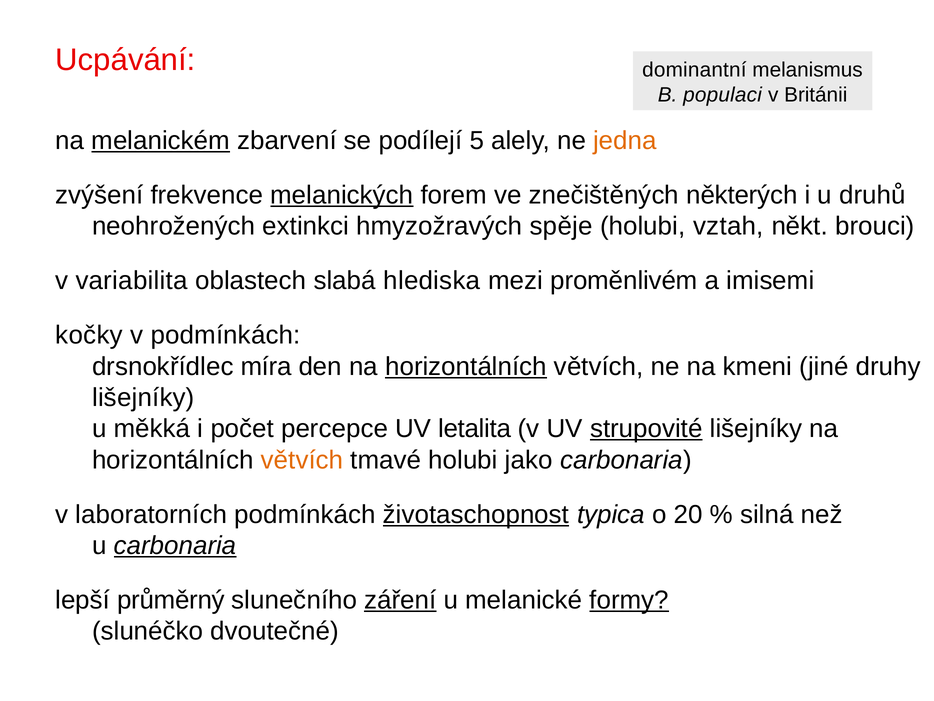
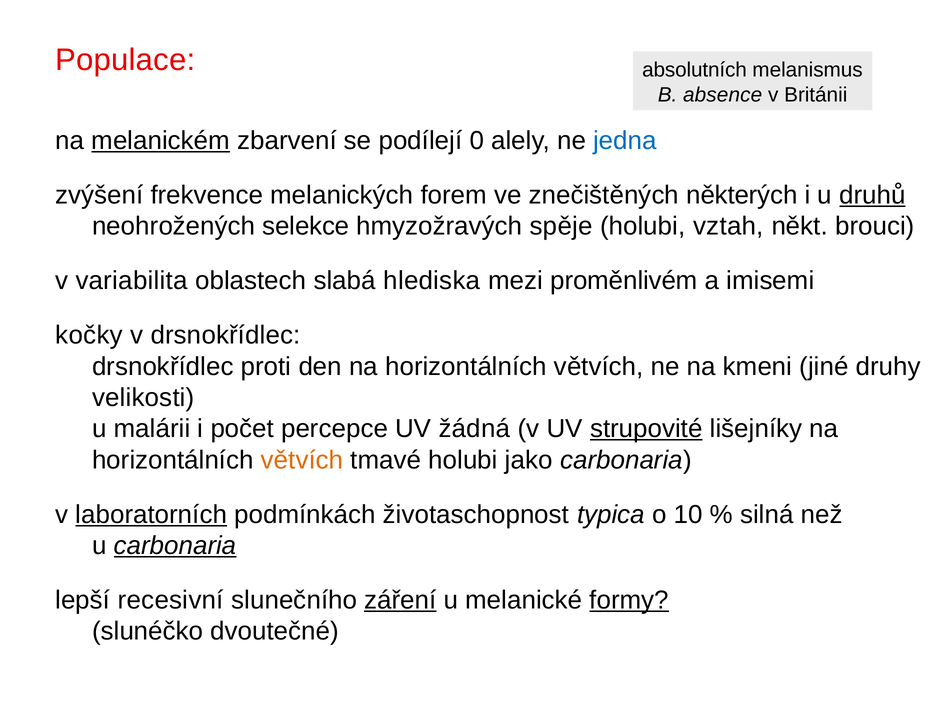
Ucpávání: Ucpávání -> Populace
dominantní: dominantní -> absolutních
populaci: populaci -> absence
5: 5 -> 0
jedna colour: orange -> blue
melanických underline: present -> none
druhů underline: none -> present
extinkci: extinkci -> selekce
v podmínkách: podmínkách -> drsnokřídlec
míra: míra -> proti
horizontálních at (466, 366) underline: present -> none
lišejníky at (143, 397): lišejníky -> velikosti
měkká: měkká -> malárii
letalita: letalita -> žádná
laboratorních underline: none -> present
životaschopnost underline: present -> none
20: 20 -> 10
průměrný: průměrný -> recesivní
